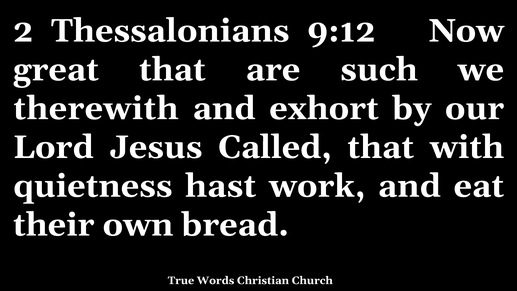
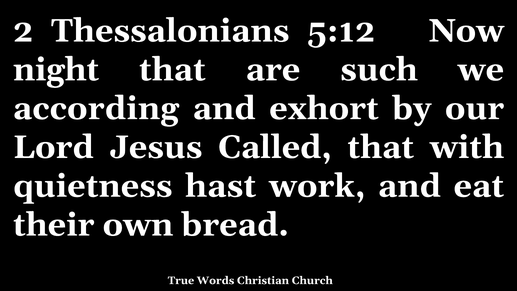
9:12: 9:12 -> 5:12
great: great -> night
therewith: therewith -> according
